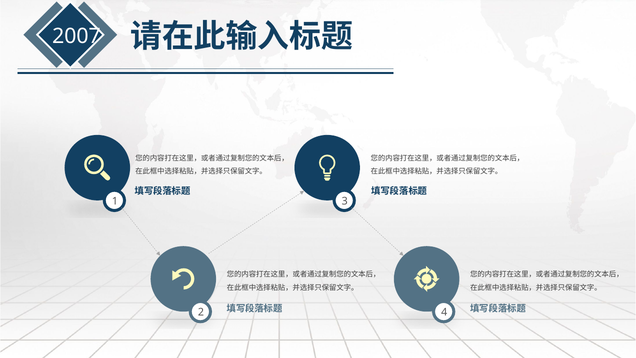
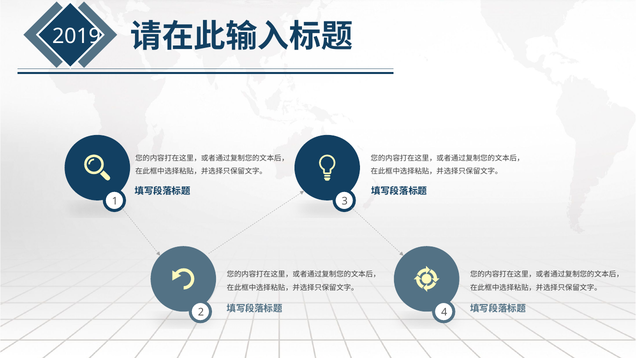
2007: 2007 -> 2019
